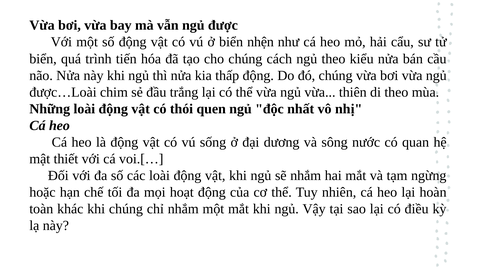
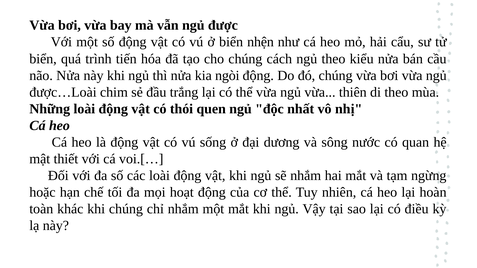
thấp: thấp -> ngòi
